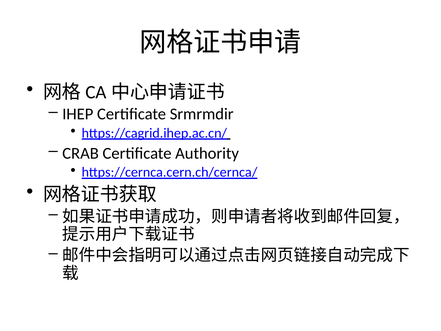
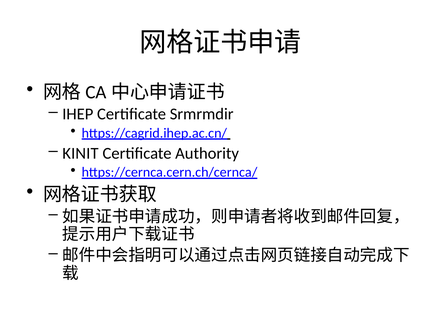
CRAB: CRAB -> KINIT
